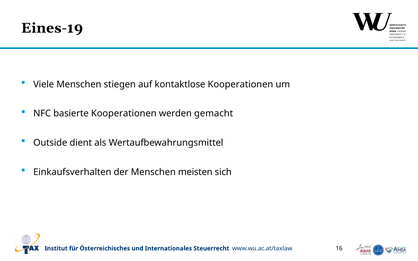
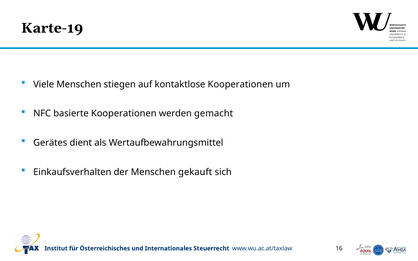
Eines-19: Eines-19 -> Karte-19
Outside: Outside -> Gerätes
meisten: meisten -> gekauft
